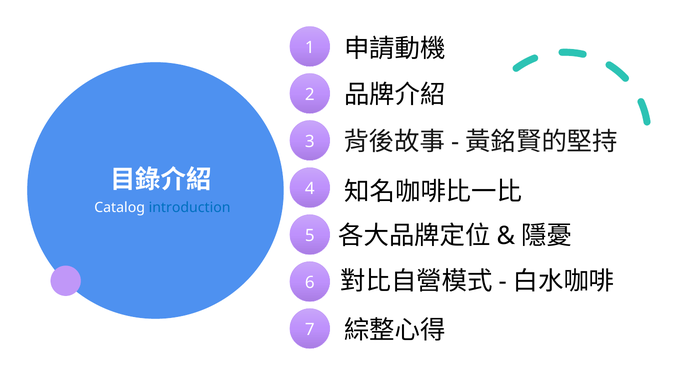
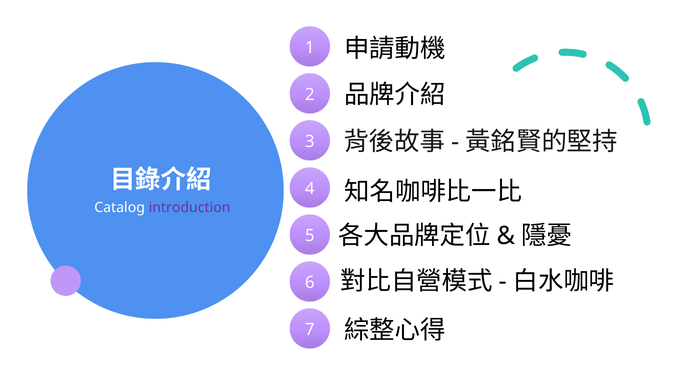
introduction colour: blue -> purple
